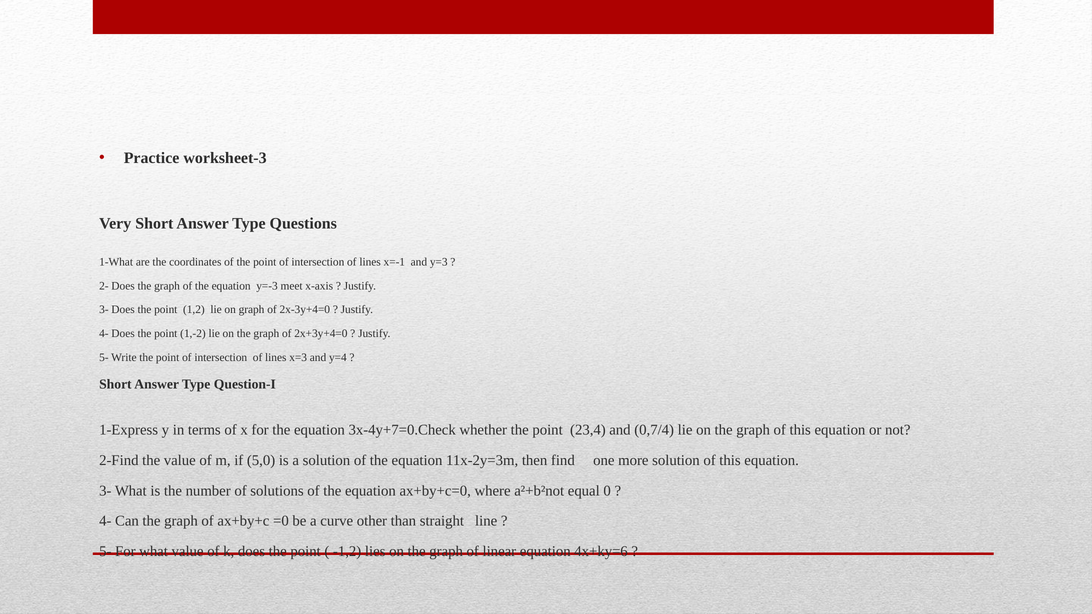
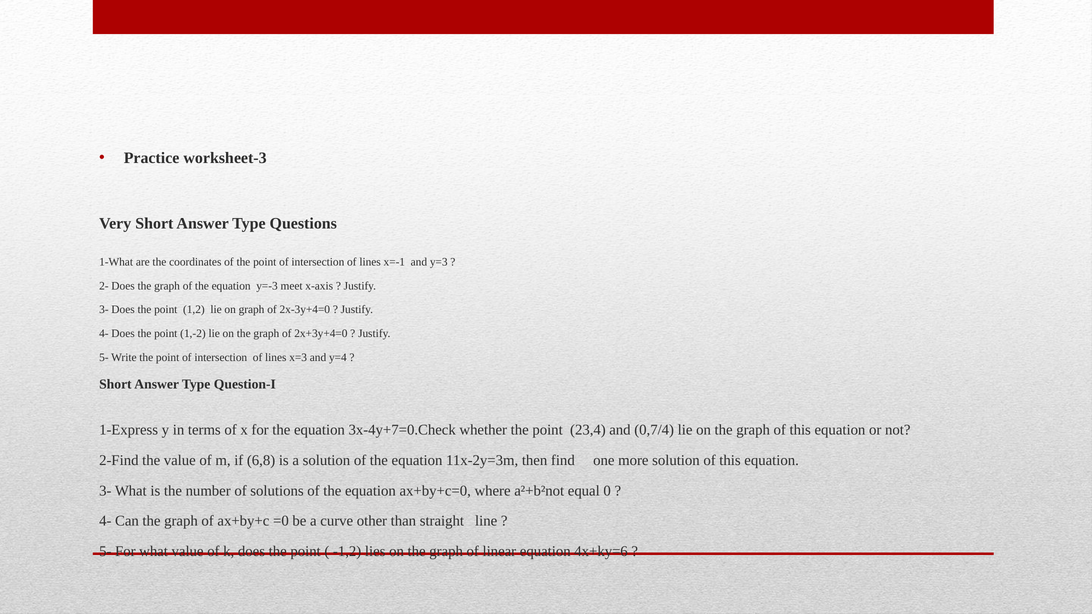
5,0: 5,0 -> 6,8
